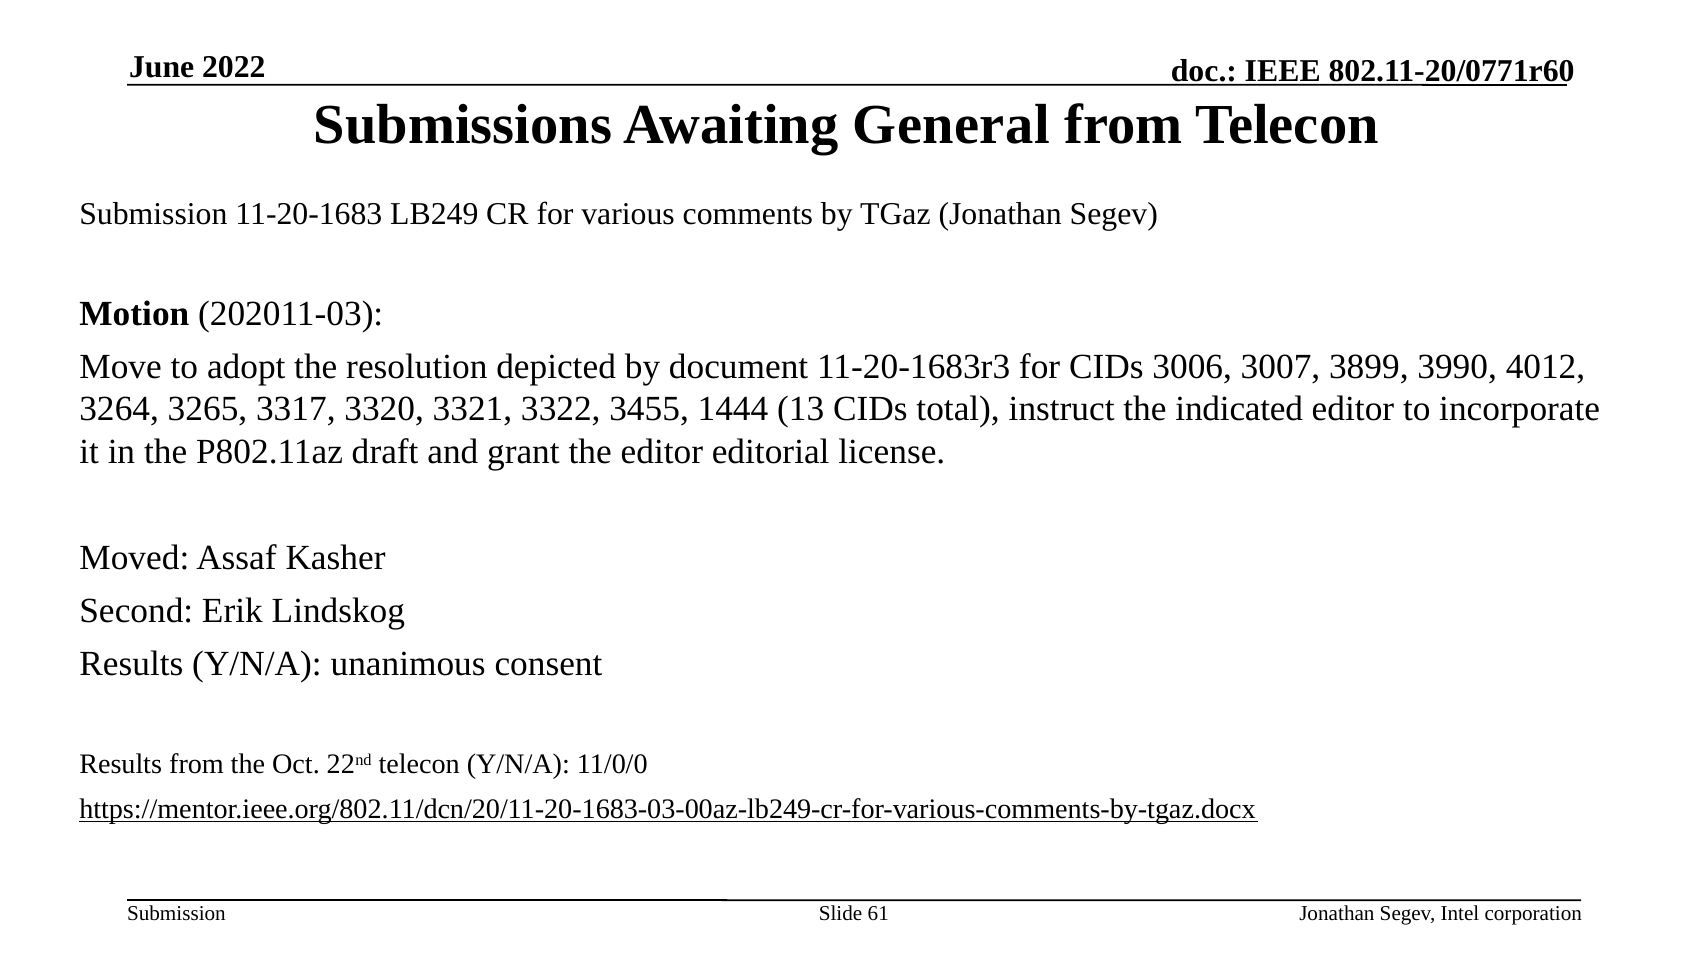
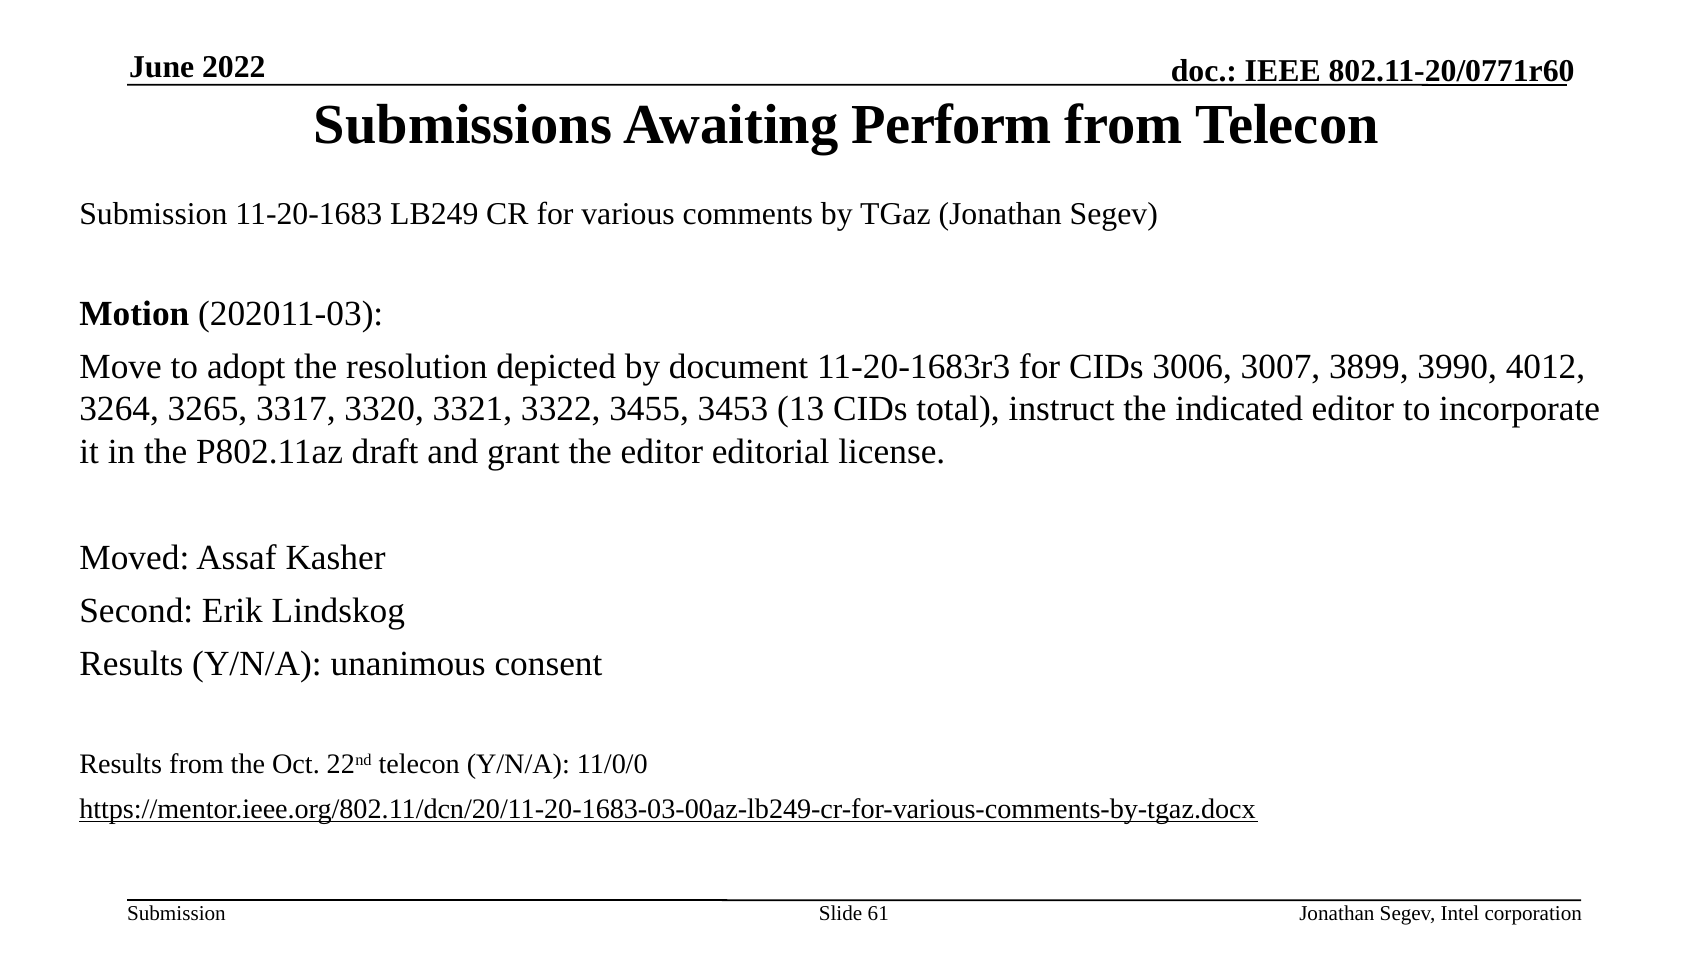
General: General -> Perform
1444: 1444 -> 3453
